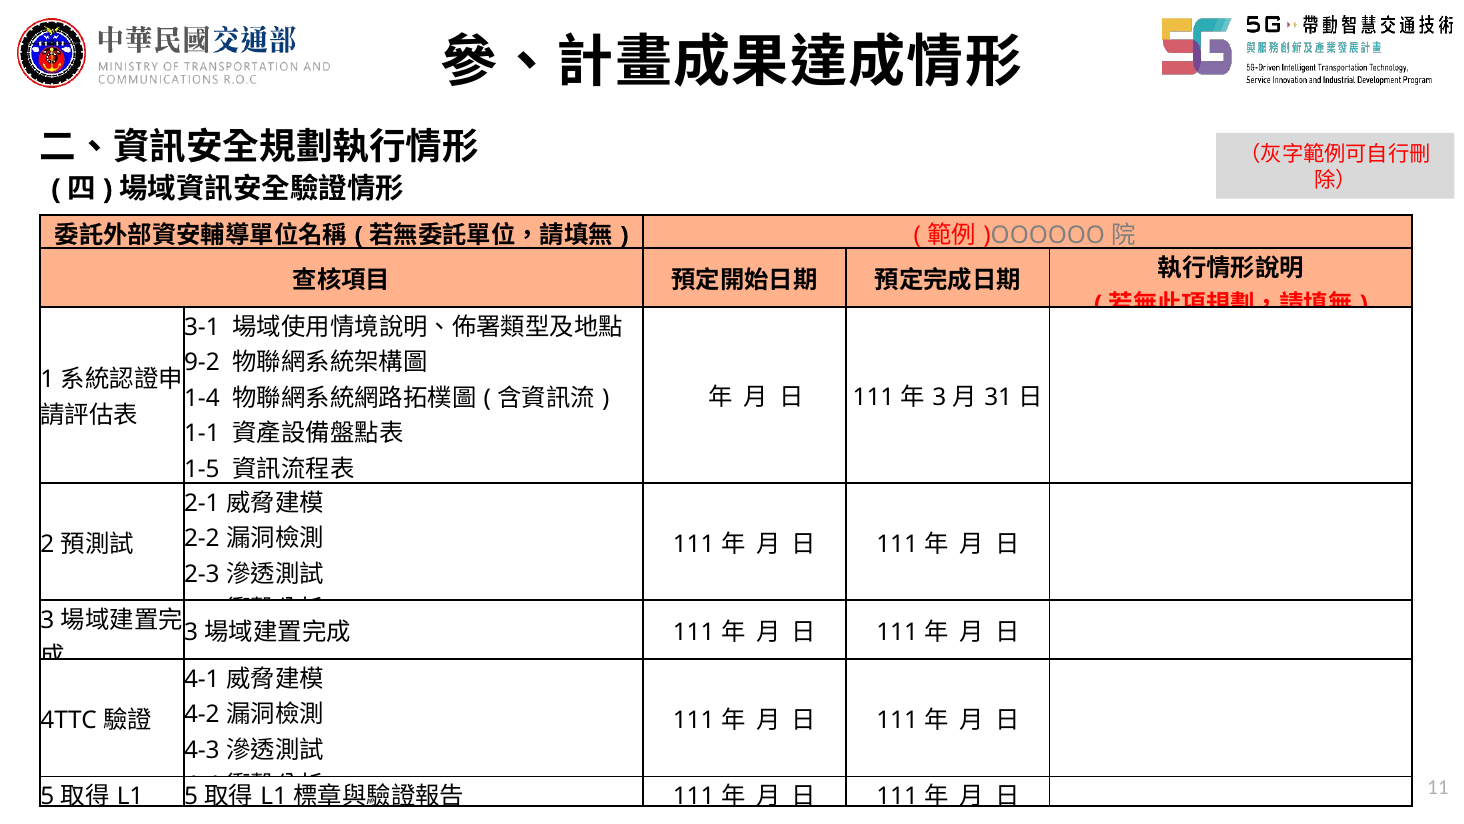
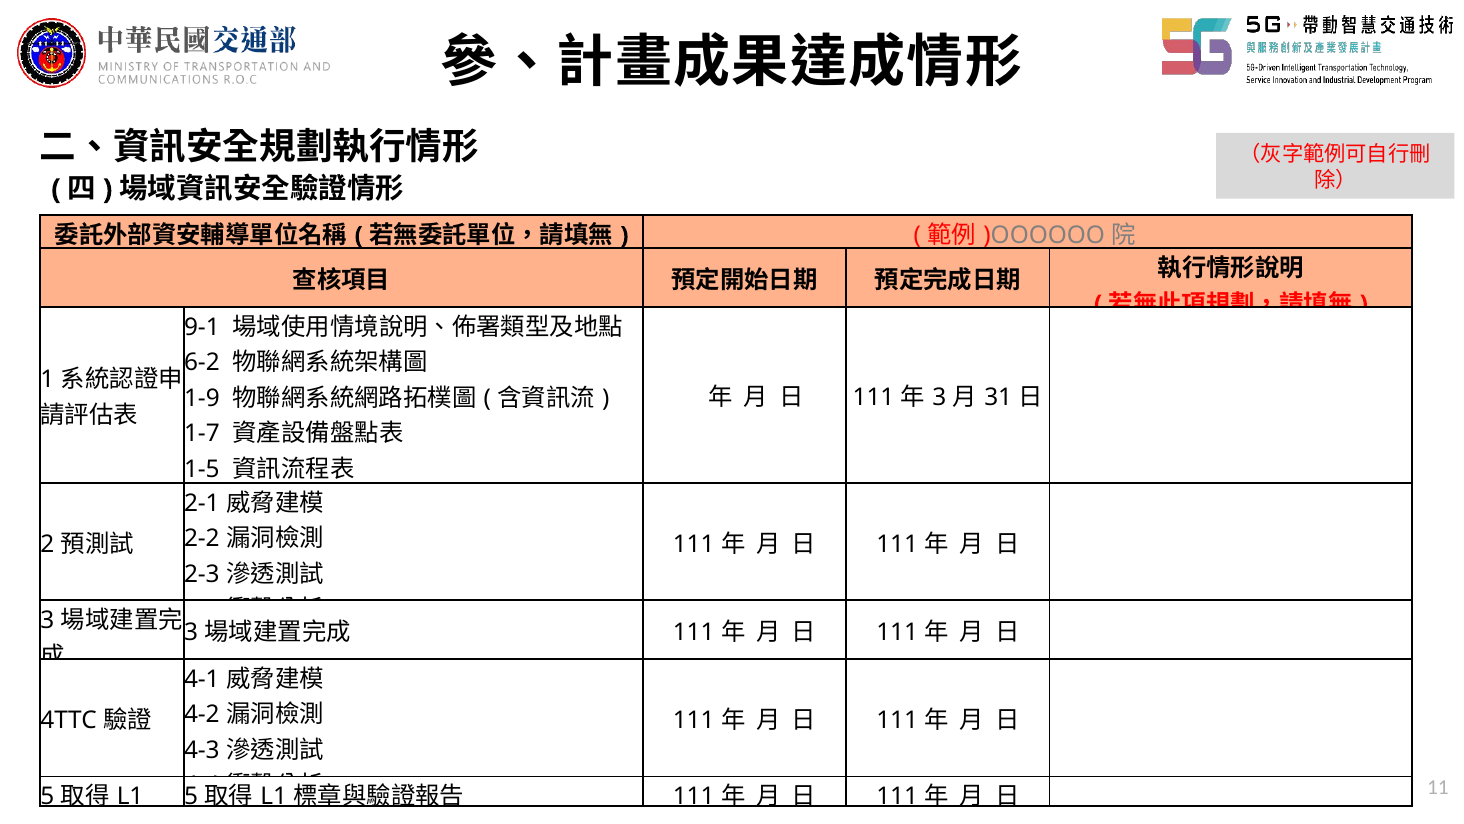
3-1: 3-1 -> 9-1
9-2: 9-2 -> 6-2
1-4: 1-4 -> 1-9
1-1: 1-1 -> 1-7
